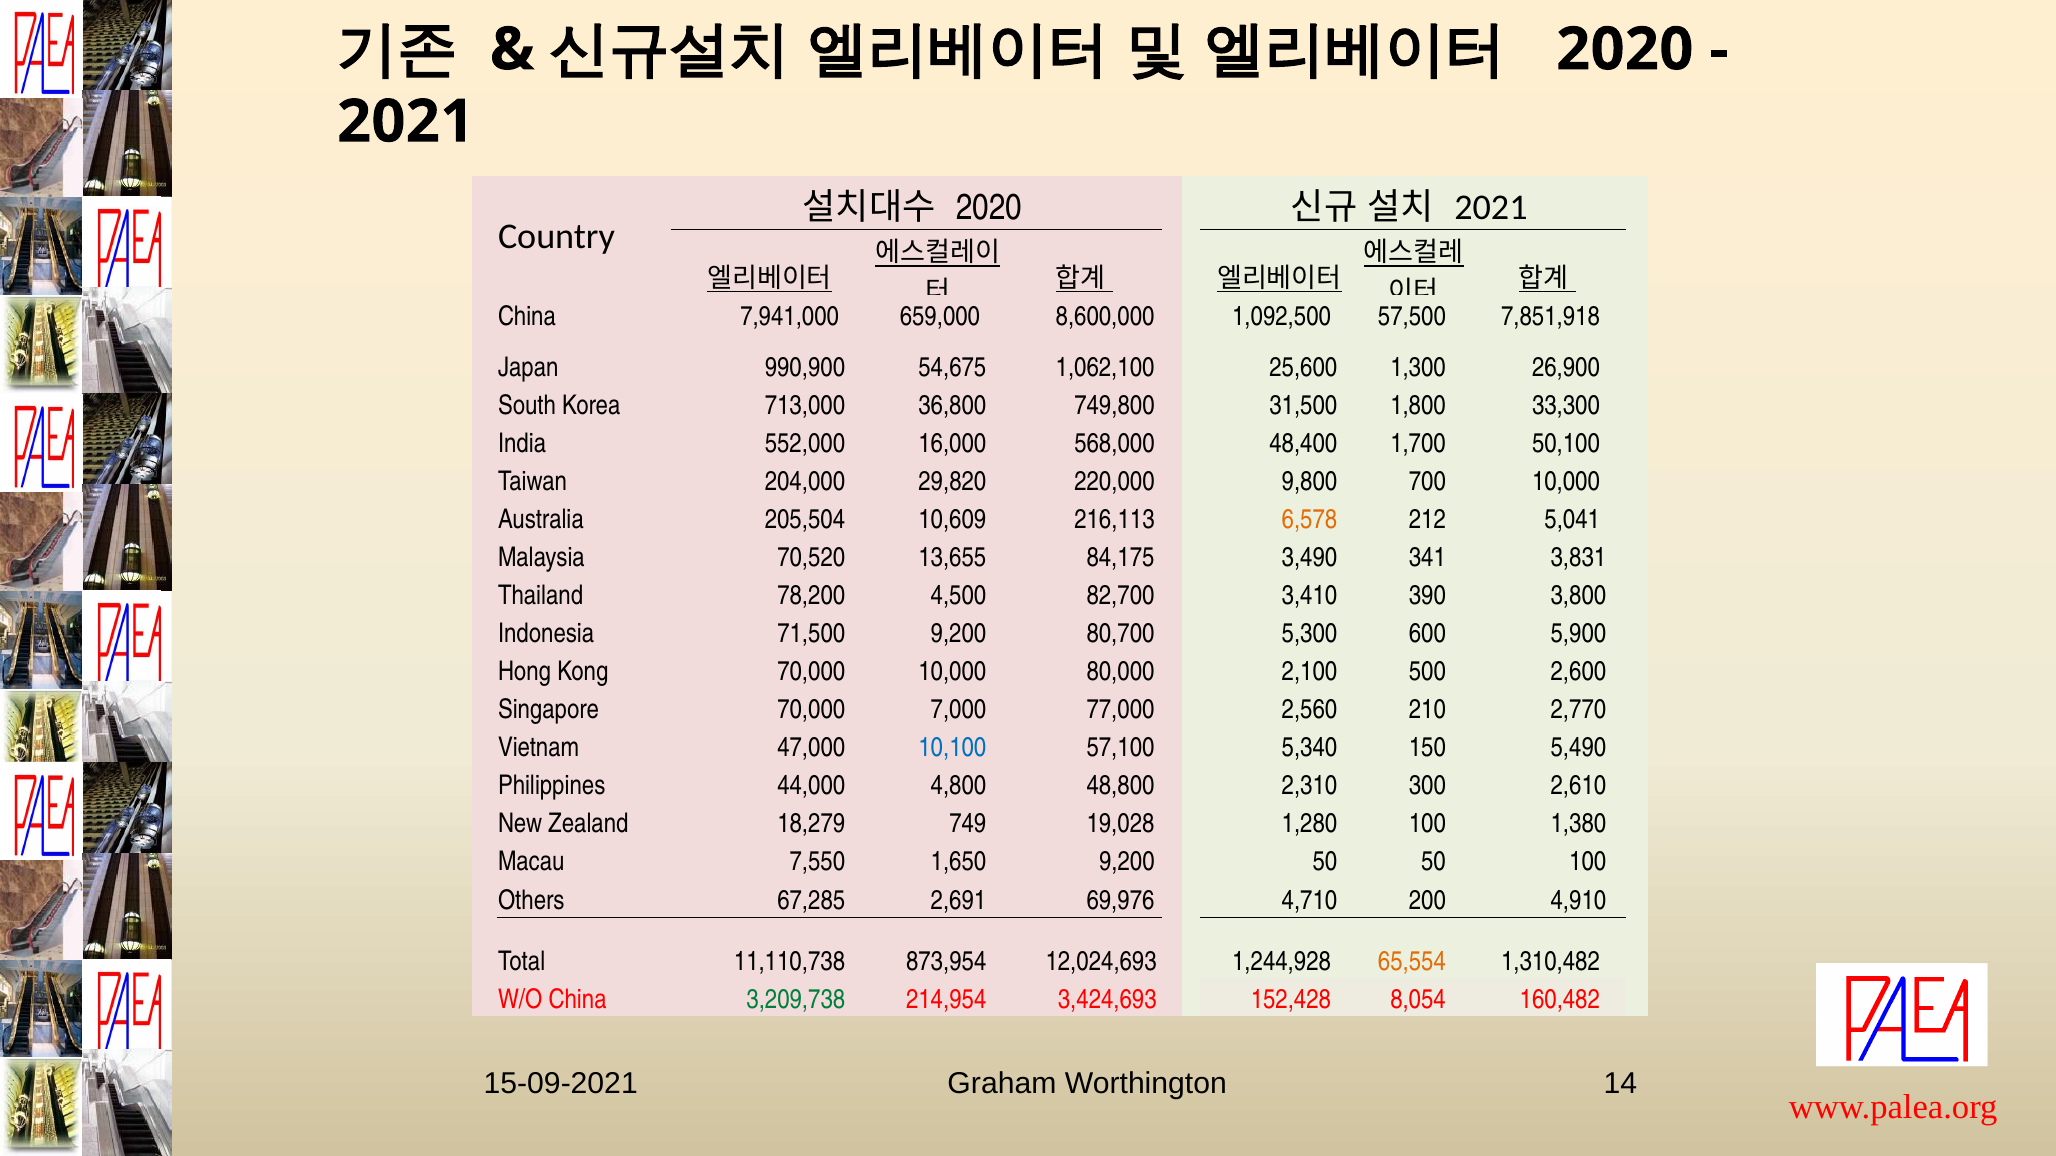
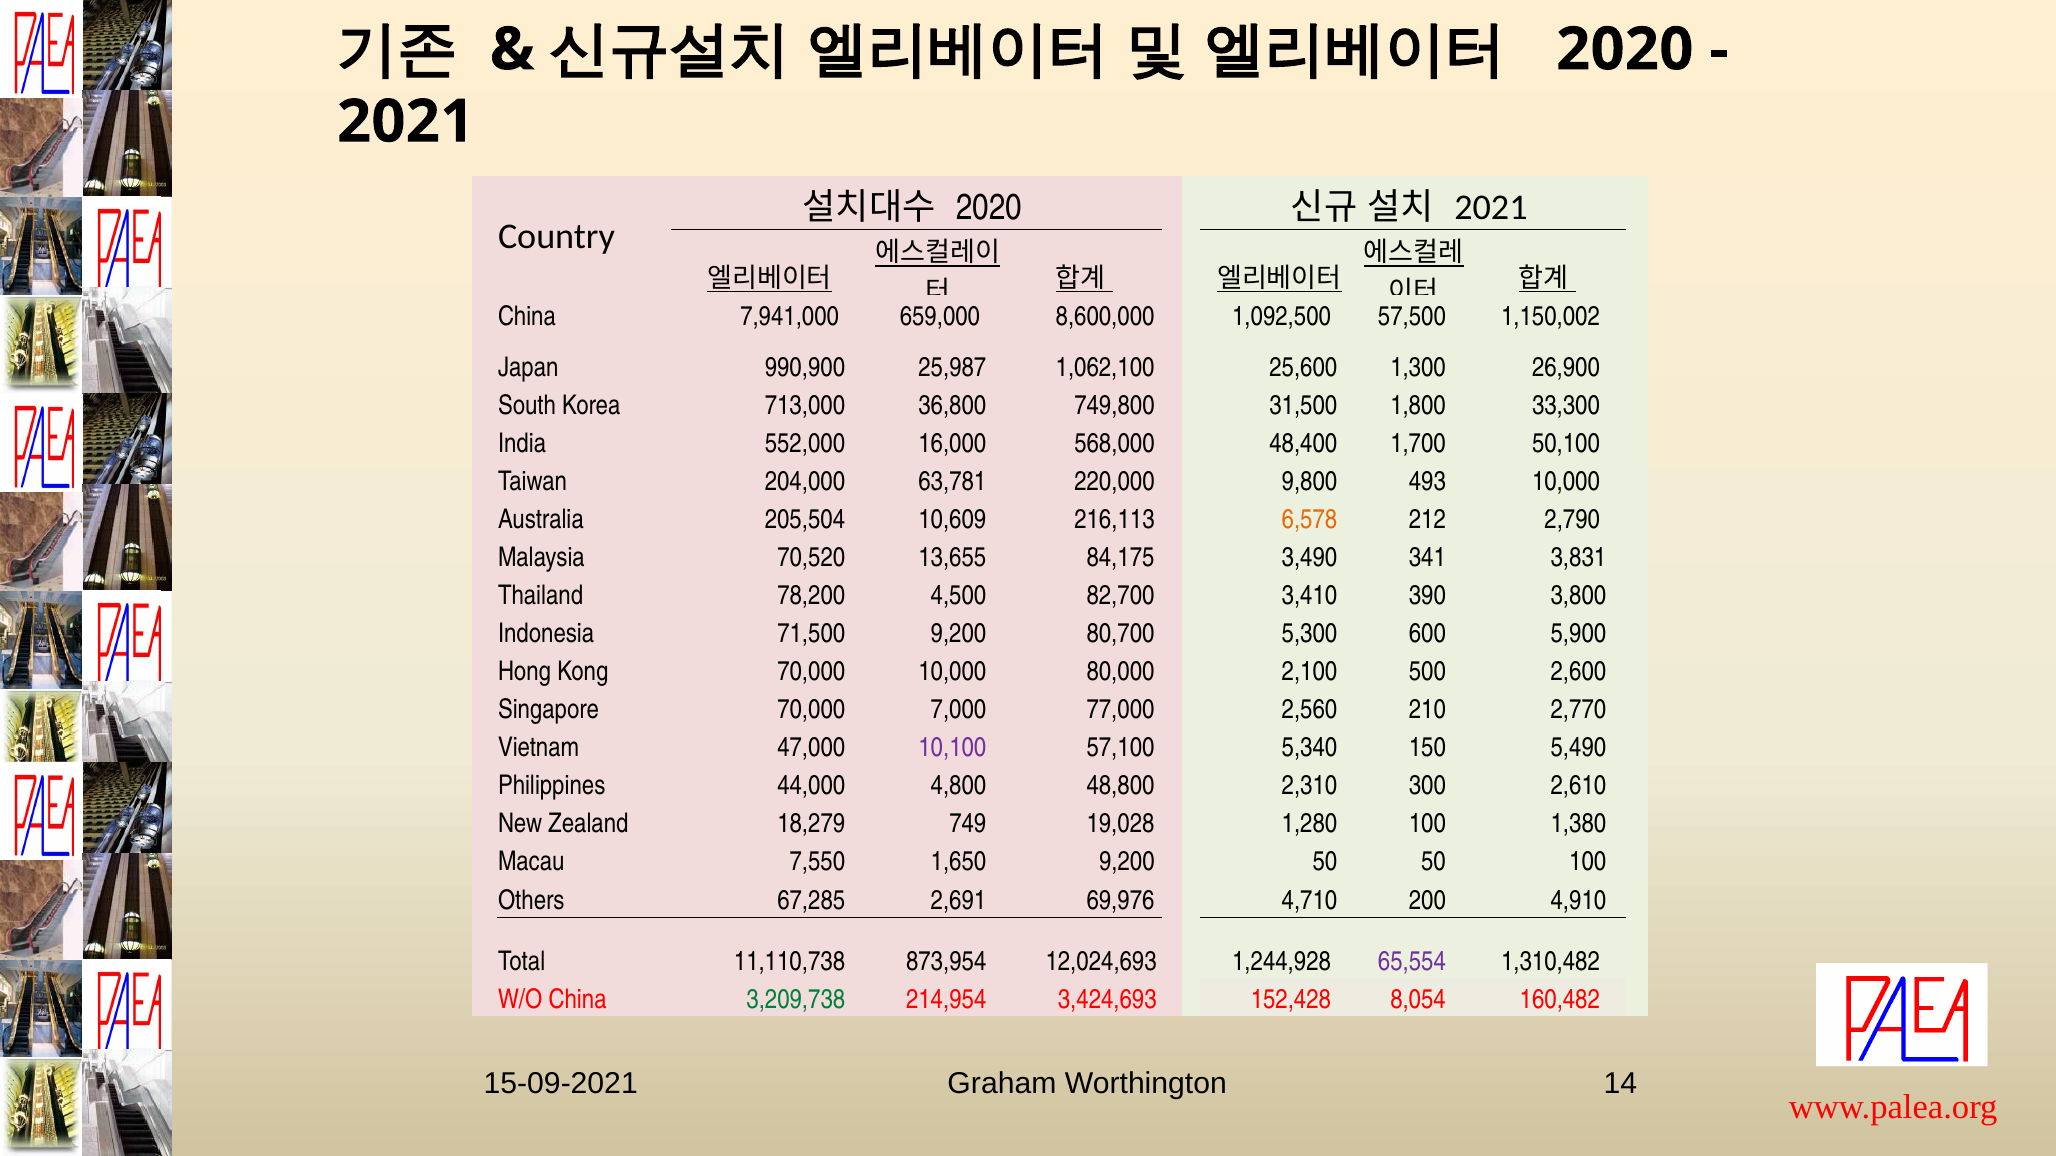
7,851,918: 7,851,918 -> 1,150,002
54,675: 54,675 -> 25,987
29,820: 29,820 -> 63,781
700: 700 -> 493
5,041: 5,041 -> 2,790
10,100 colour: blue -> purple
65,554 colour: orange -> purple
